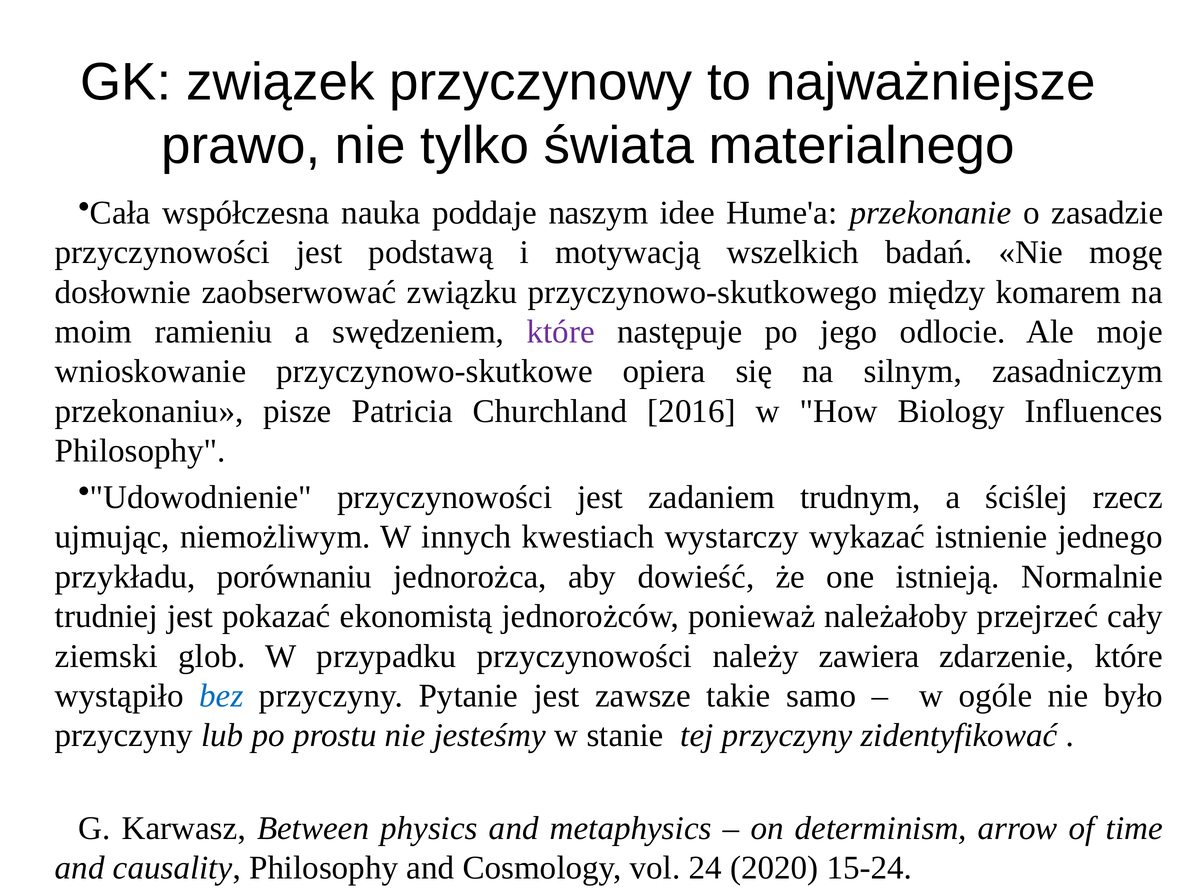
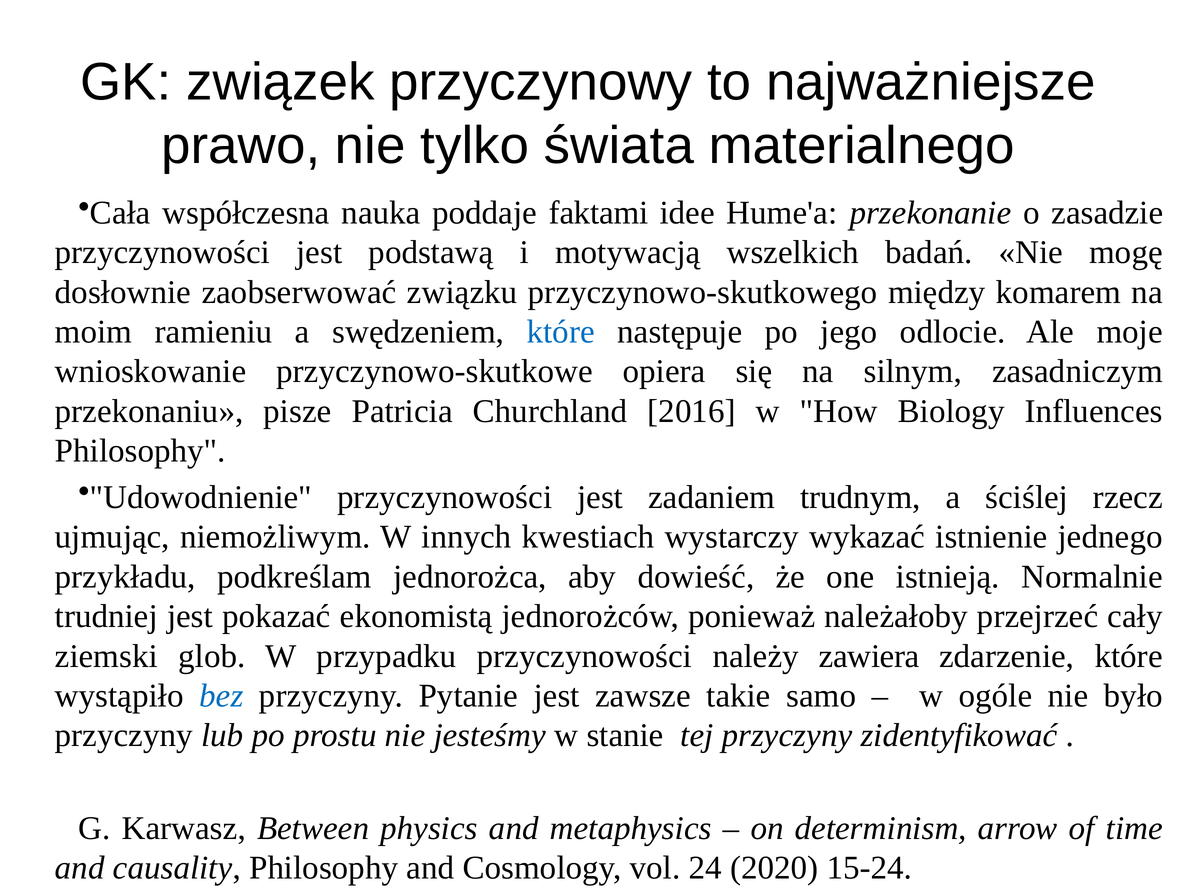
naszym: naszym -> faktami
które at (561, 332) colour: purple -> blue
porównaniu: porównaniu -> podkreślam
